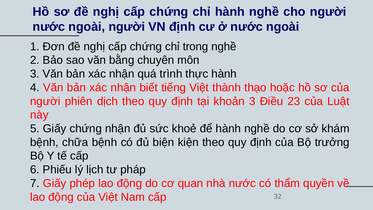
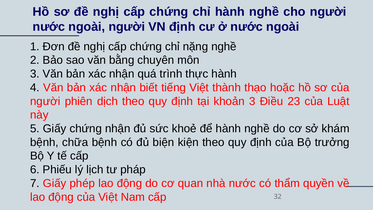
trong: trong -> nặng
